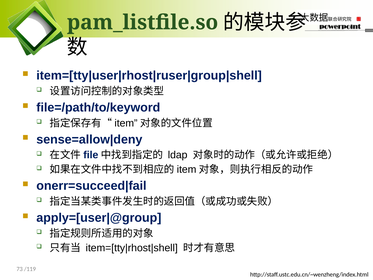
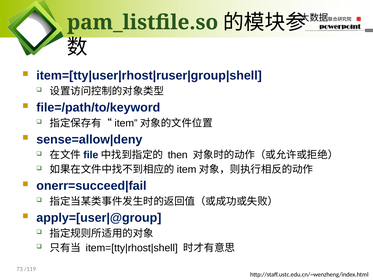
ldap: ldap -> then
